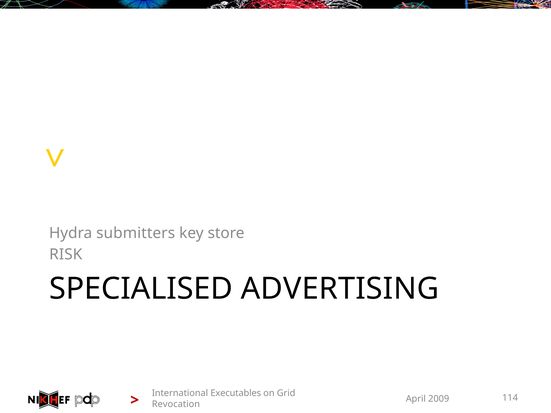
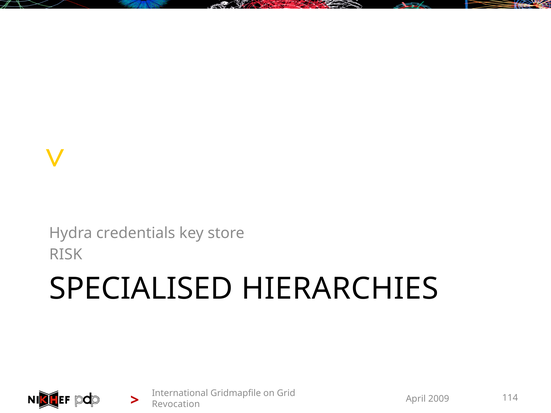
submitters: submitters -> credentials
ADVERTISING: ADVERTISING -> HIERARCHIES
Executables: Executables -> Gridmapfile
